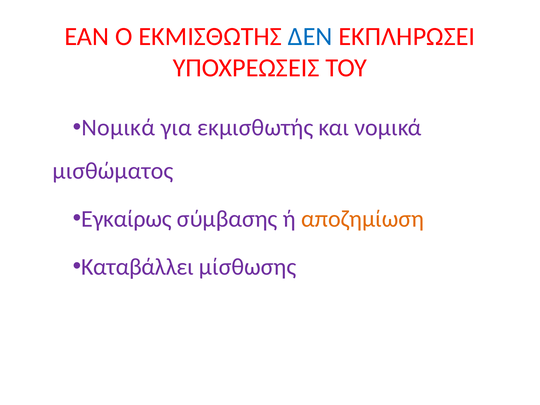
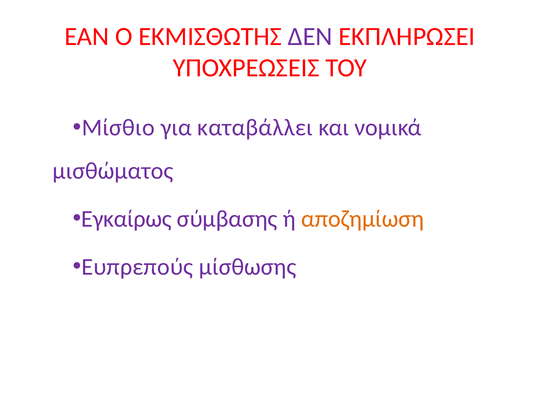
ΔΕΝ colour: blue -> purple
Νομικά at (118, 128): Νομικά -> Μίσθιο
εκμισθωτής: εκμισθωτής -> καταβάλλει
Καταβάλλει: Καταβάλλει -> Ευπρεπούς
